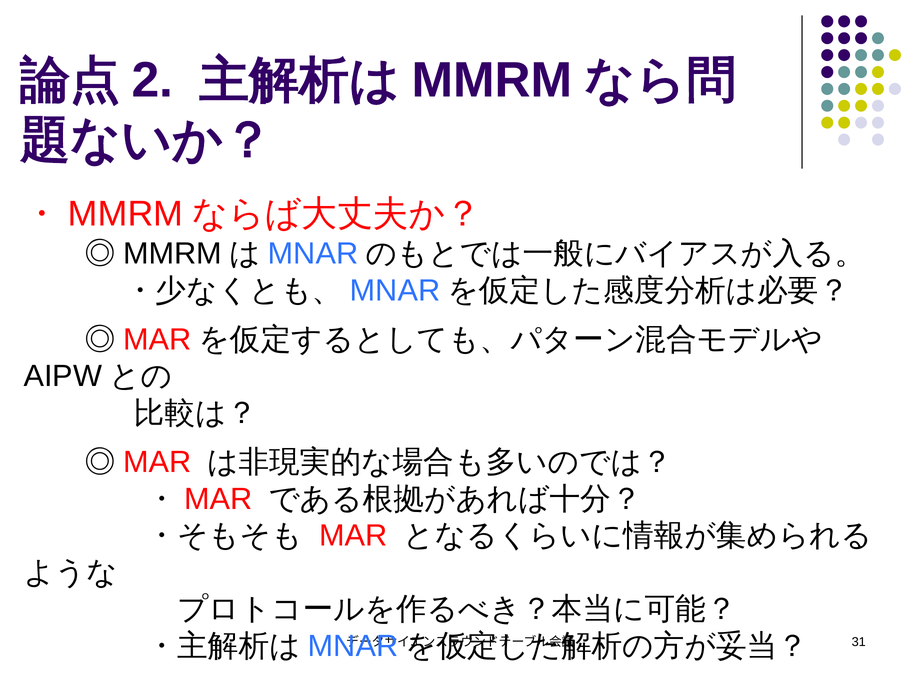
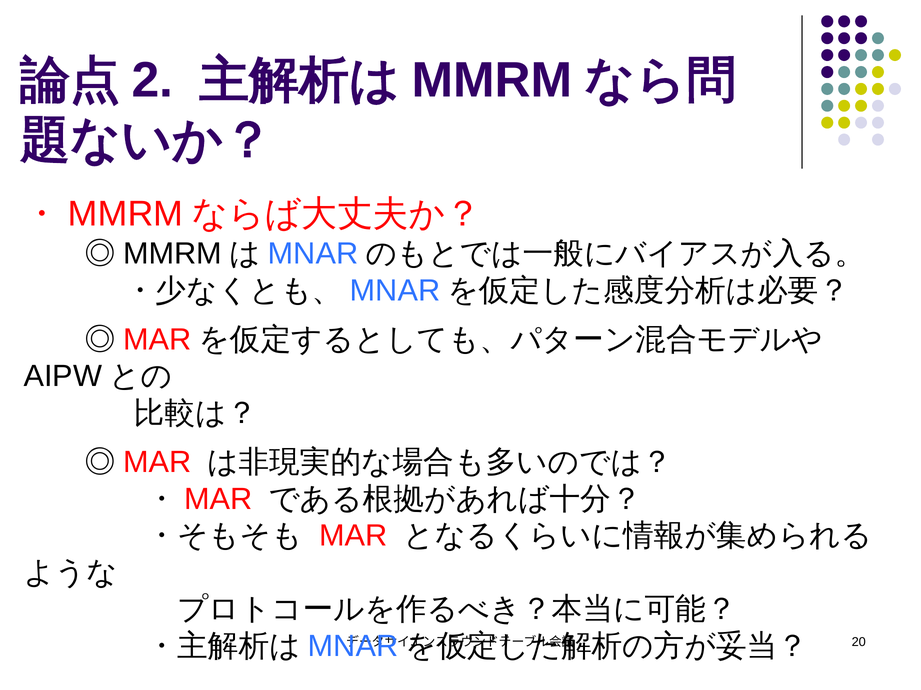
31: 31 -> 20
